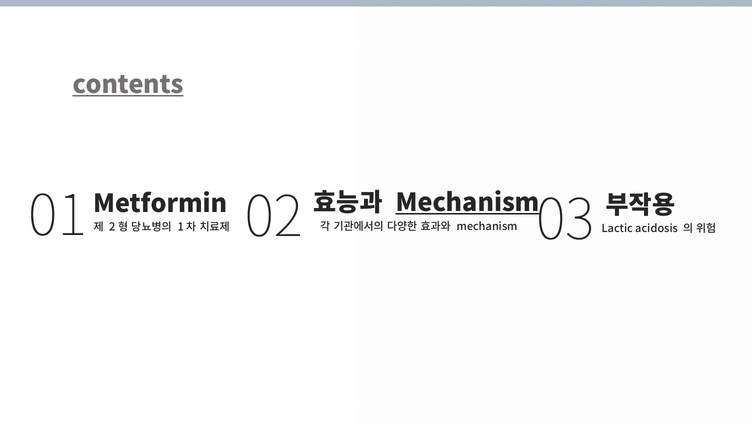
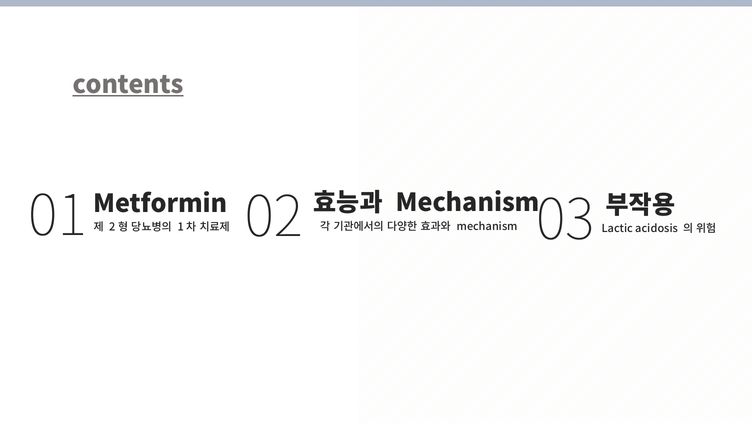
Mechanism at (468, 203) underline: present -> none
